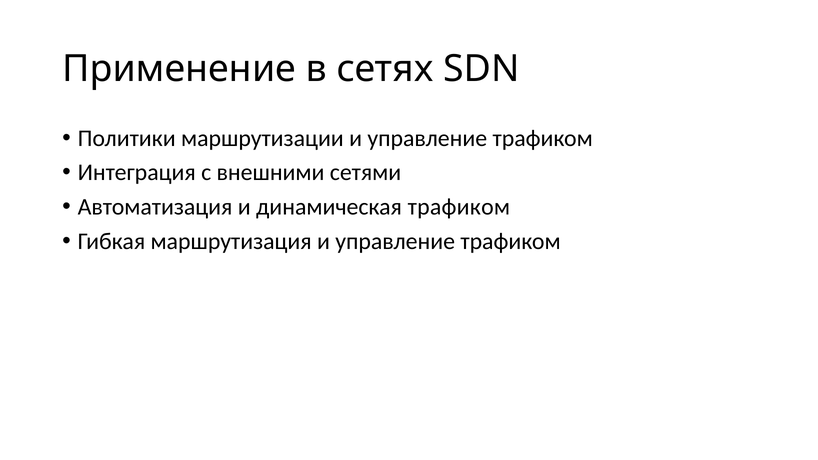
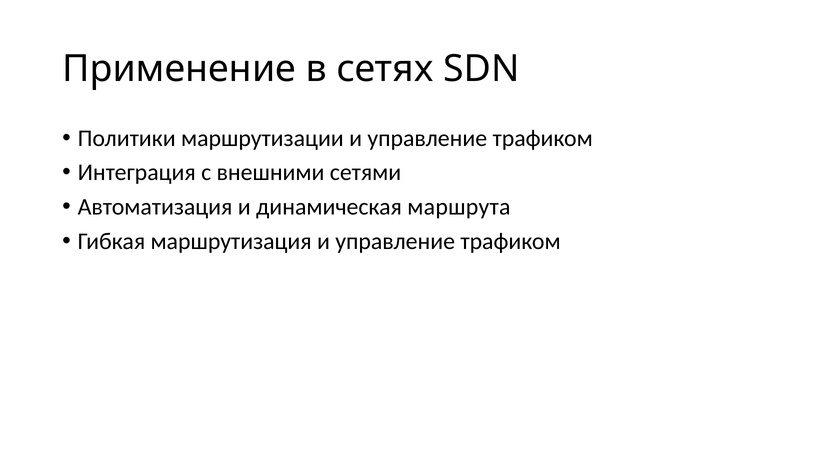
динамическая трафиком: трафиком -> маршрута
